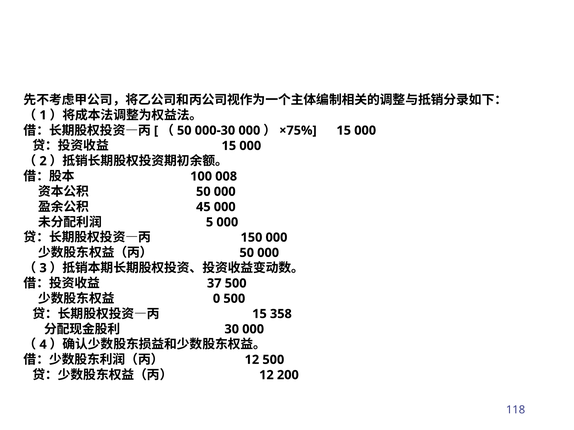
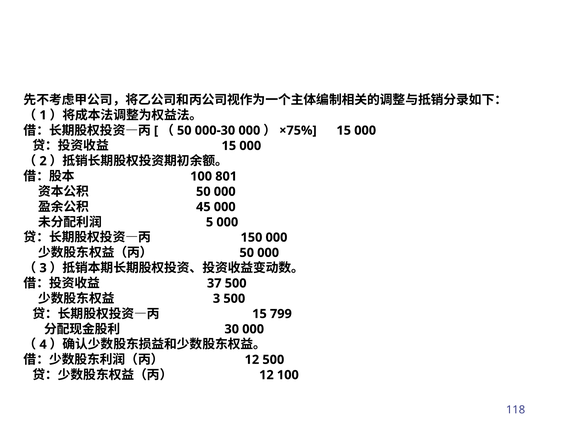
008: 008 -> 801
0 at (217, 299): 0 -> 3
358: 358 -> 799
12 200: 200 -> 100
